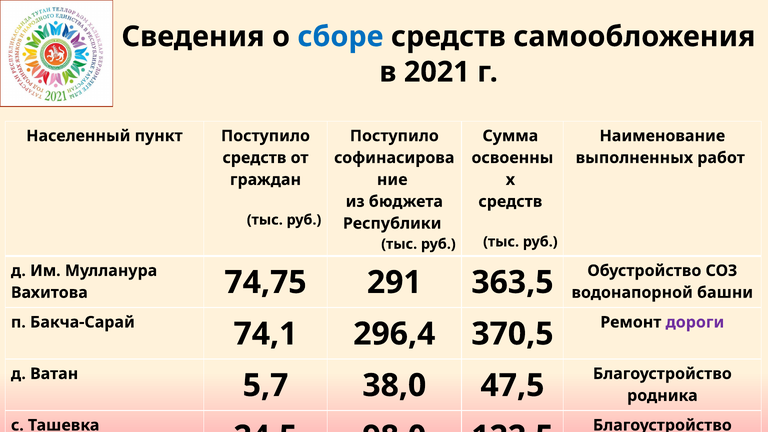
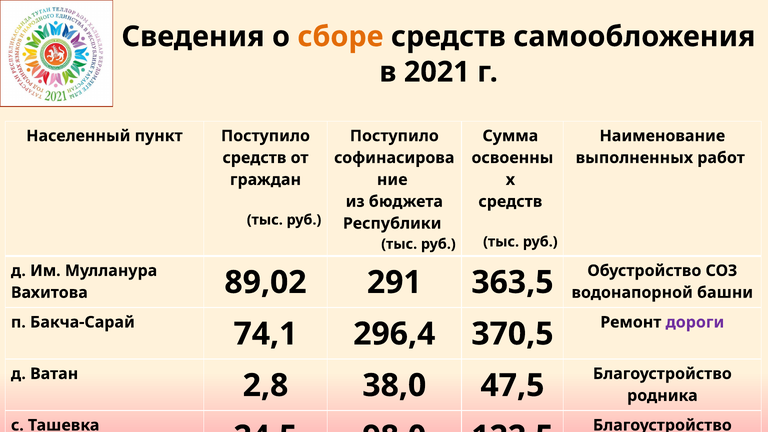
сборе colour: blue -> orange
74,75: 74,75 -> 89,02
5,7: 5,7 -> 2,8
